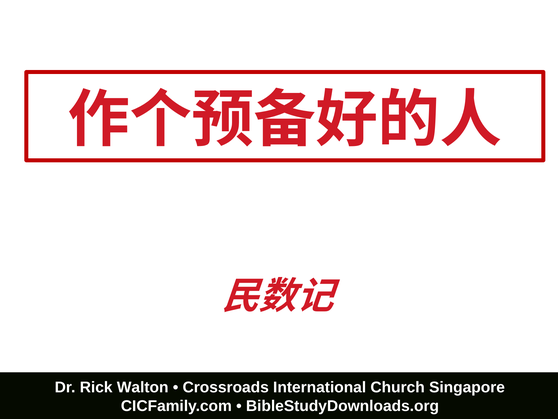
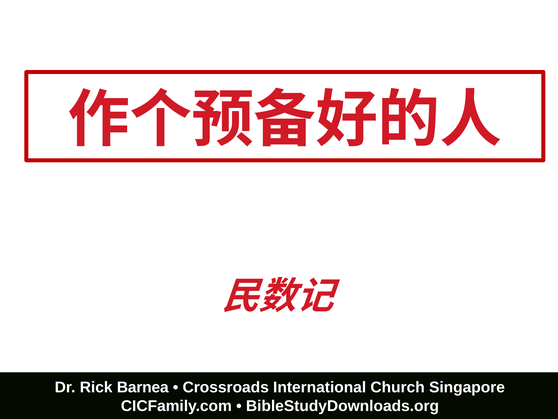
Walton: Walton -> Barnea
